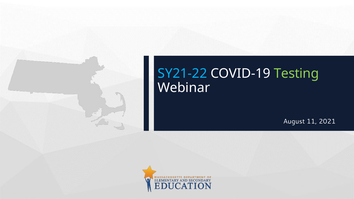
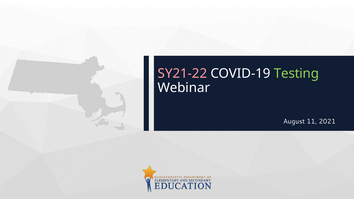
SY21-22 colour: light blue -> pink
